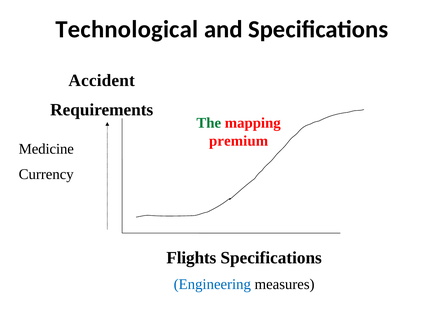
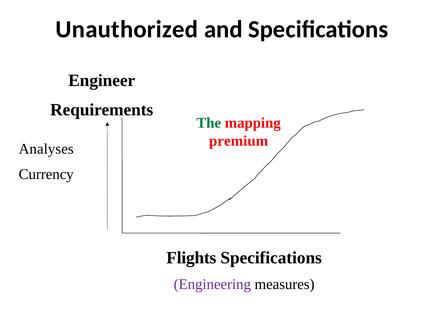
Technological: Technological -> Unauthorized
Accident: Accident -> Engineer
Medicine: Medicine -> Analyses
Engineering colour: blue -> purple
